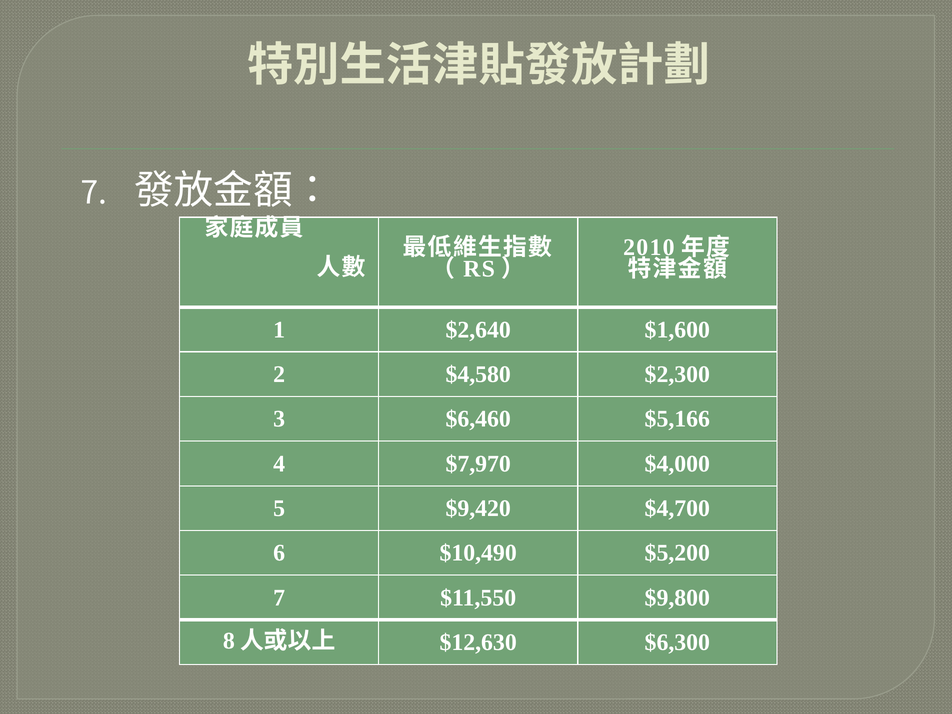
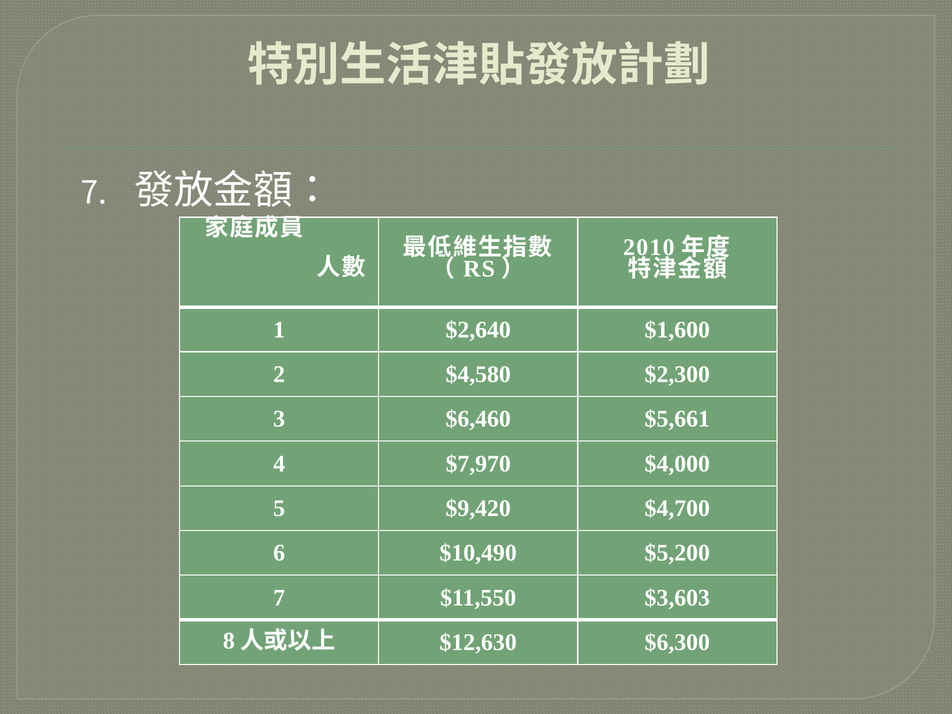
$5,166: $5,166 -> $5,661
$9,800: $9,800 -> $3,603
